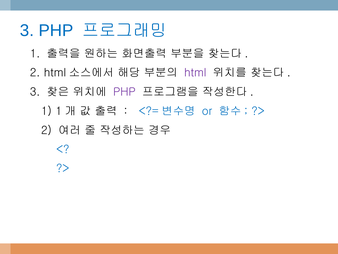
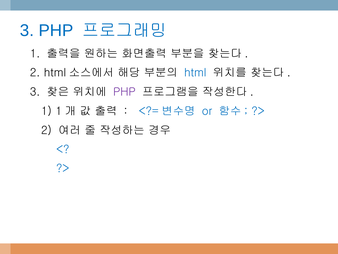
html colour: purple -> blue
